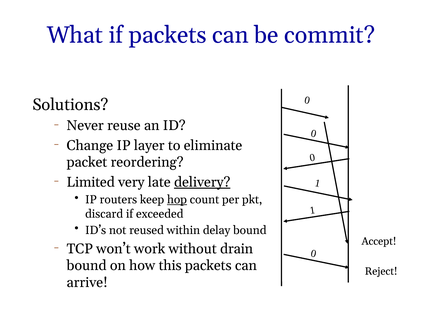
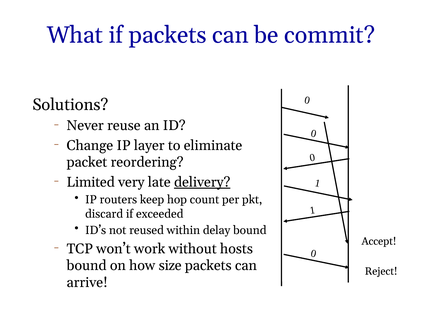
hop underline: present -> none
drain: drain -> hosts
this: this -> size
